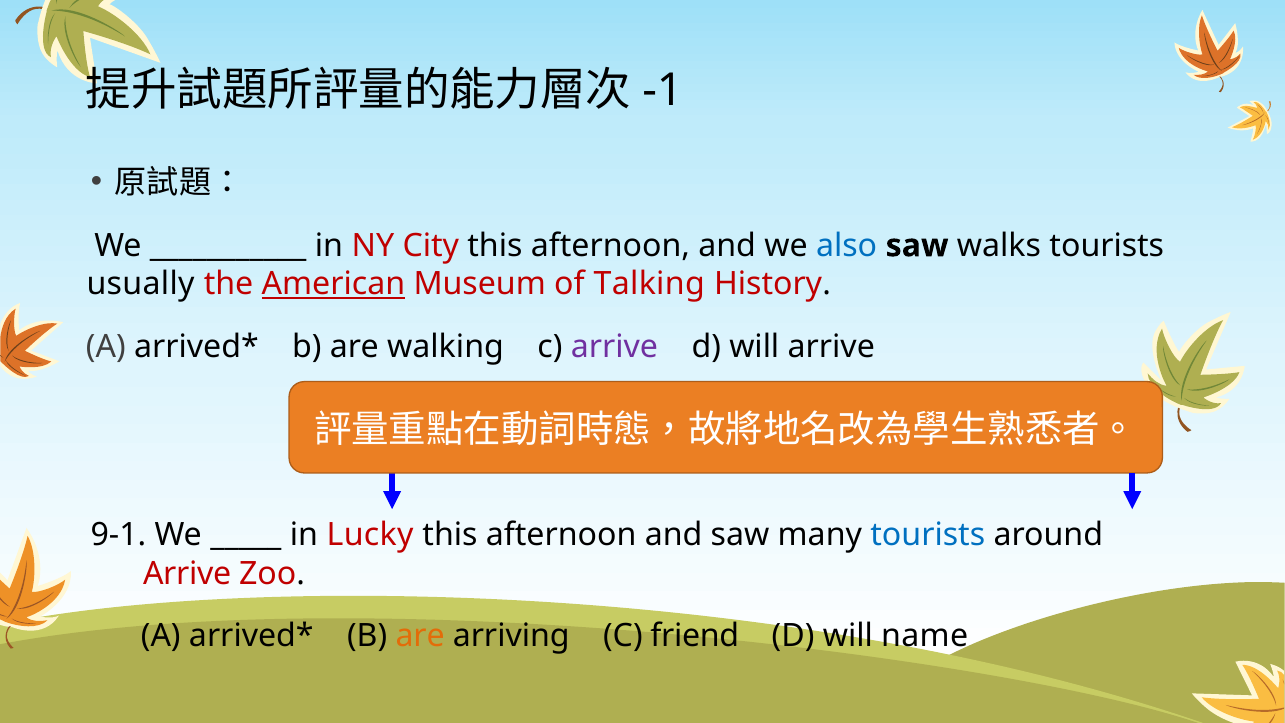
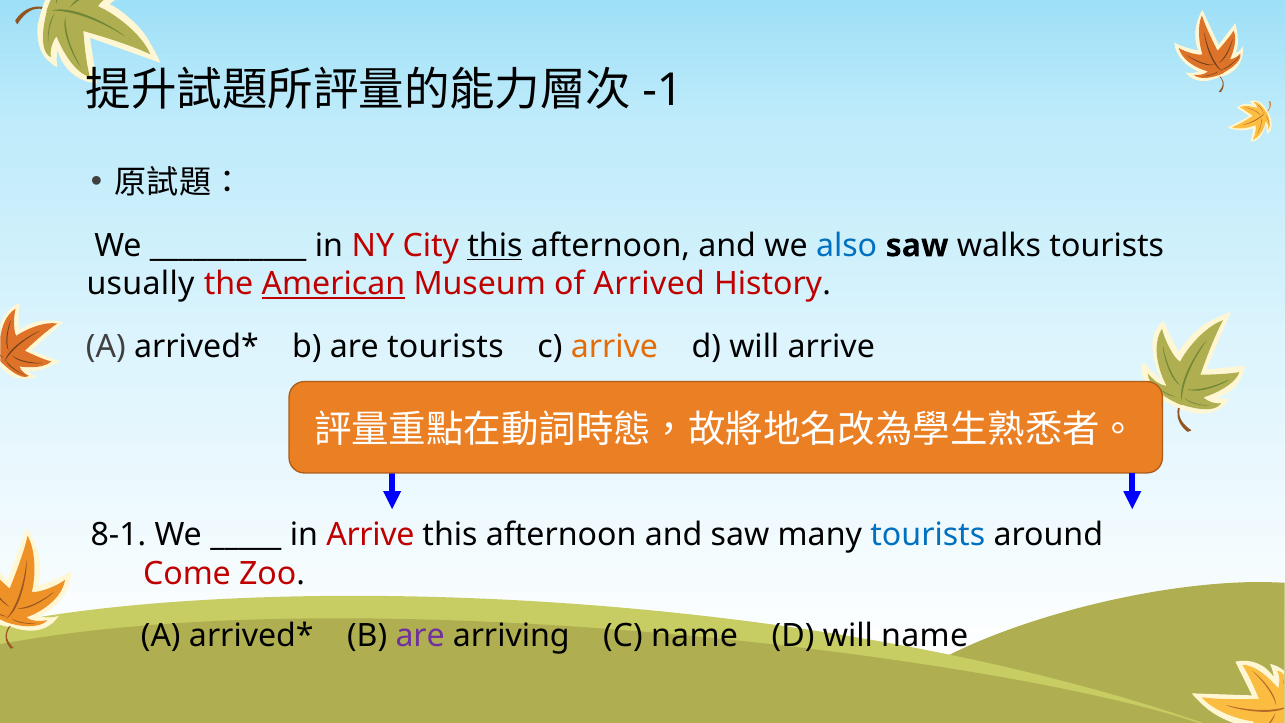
this at (495, 246) underline: none -> present
Talking: Talking -> Arrived
are walking: walking -> tourists
arrive at (614, 347) colour: purple -> orange
9-1: 9-1 -> 8-1
in Lucky: Lucky -> Arrive
Arrive at (187, 573): Arrive -> Come
are at (420, 636) colour: orange -> purple
C friend: friend -> name
